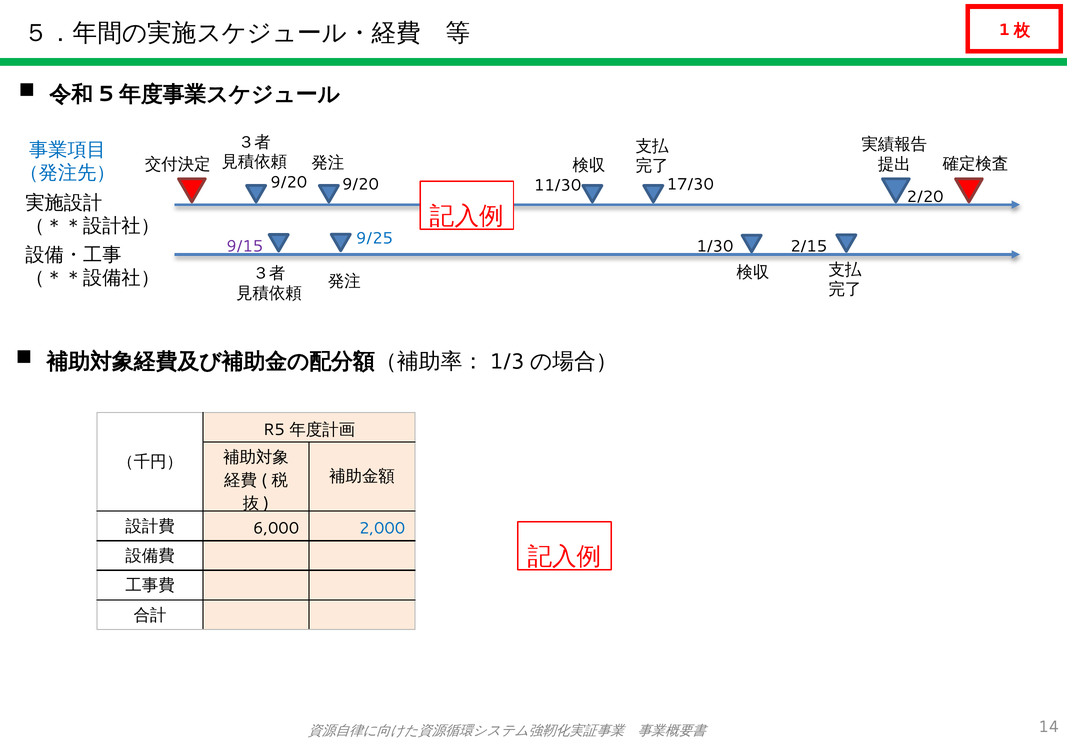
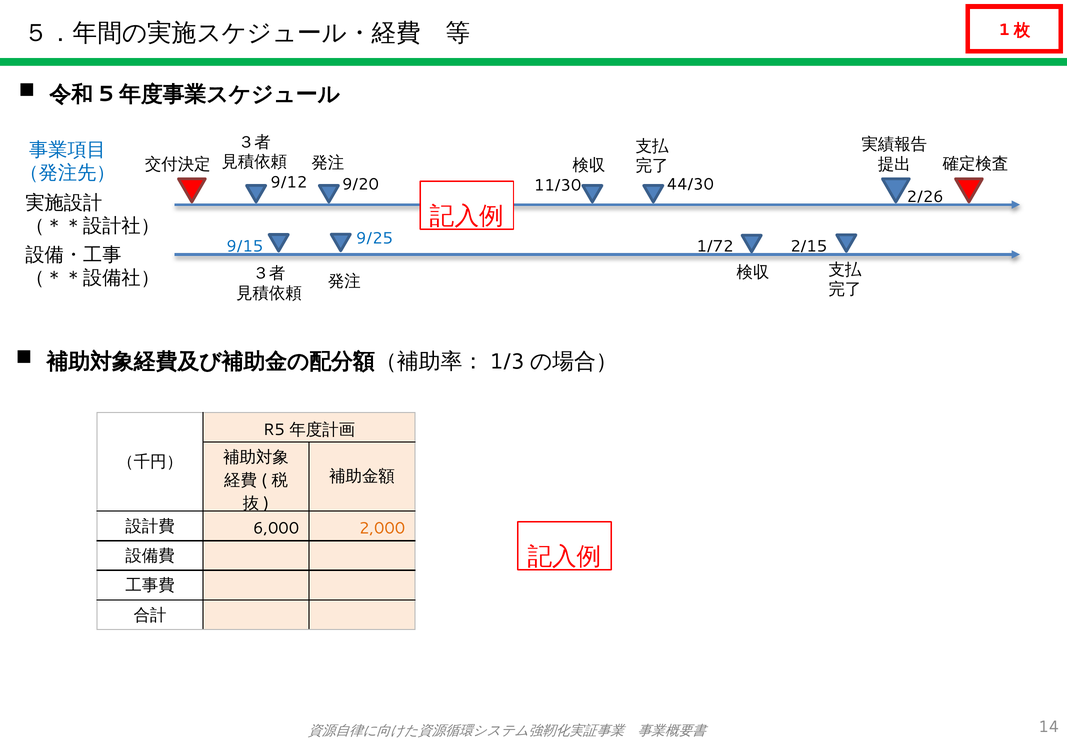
9/20 at (289, 182): 9/20 -> 9/12
17/30: 17/30 -> 44/30
2/20: 2/20 -> 2/26
1/30: 1/30 -> 1/72
9/15 colour: purple -> blue
2,000 colour: blue -> orange
